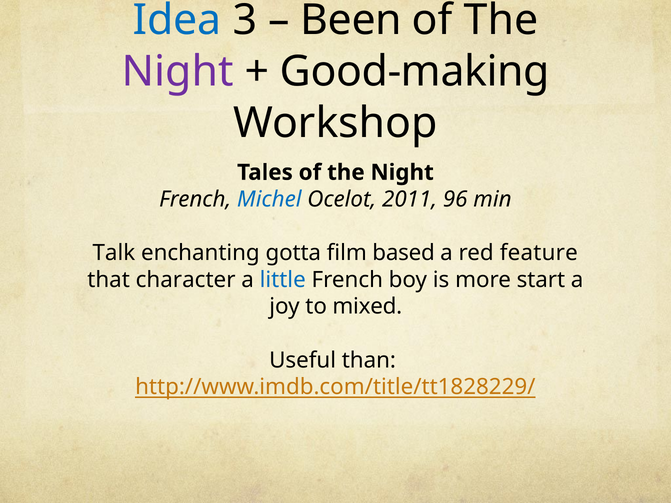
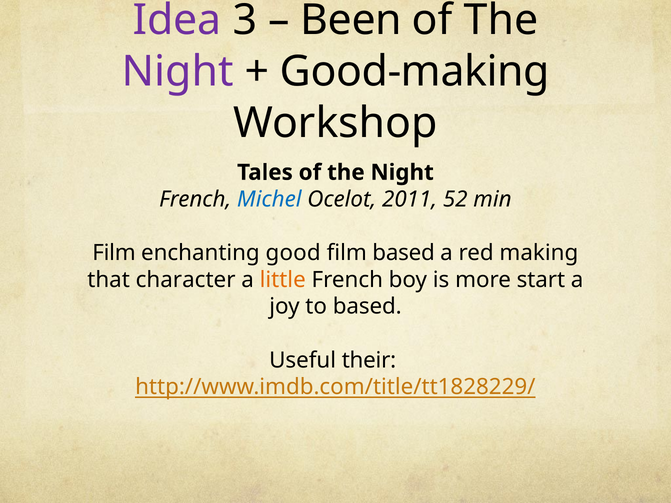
Idea colour: blue -> purple
96: 96 -> 52
Talk at (114, 253): Talk -> Film
gotta: gotta -> good
feature: feature -> making
little colour: blue -> orange
to mixed: mixed -> based
than: than -> their
